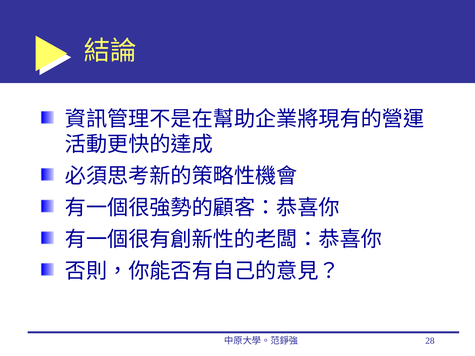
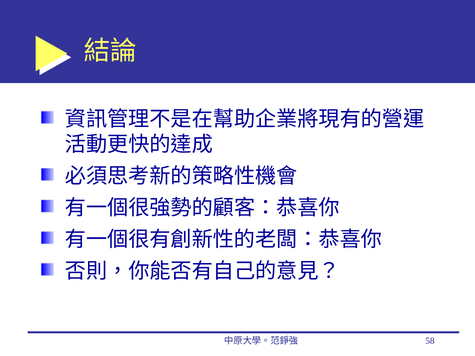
28: 28 -> 58
